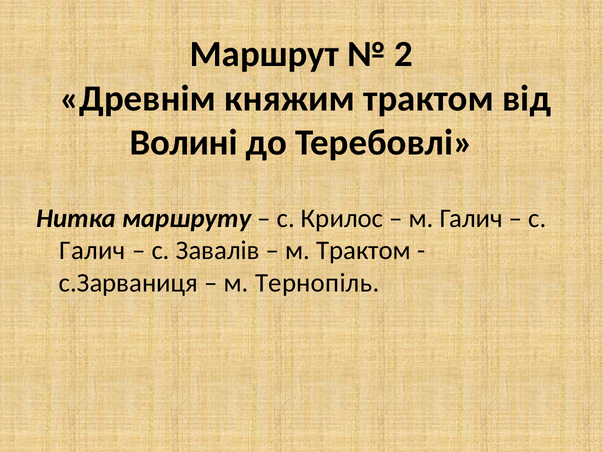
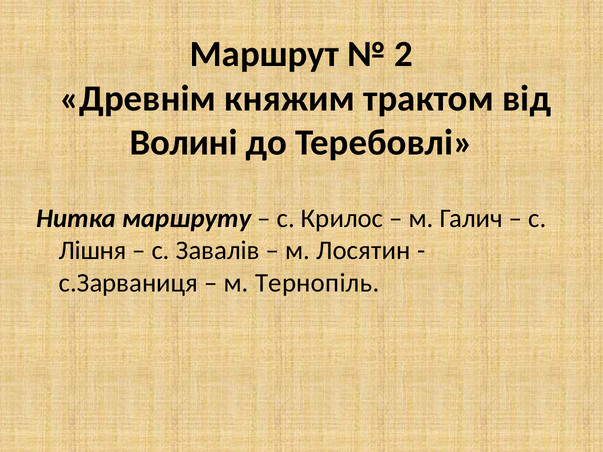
Галич at (92, 251): Галич -> Лішня
м Трактом: Трактом -> Лосятин
